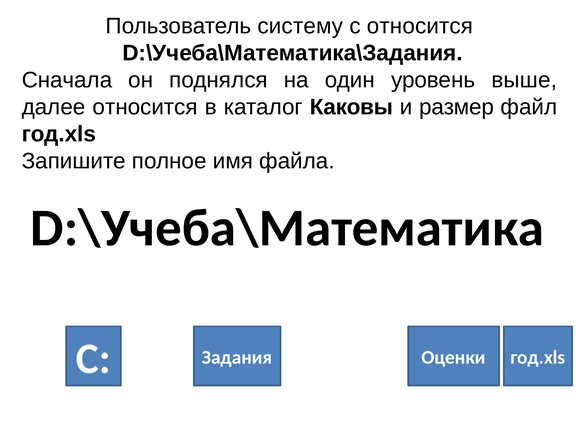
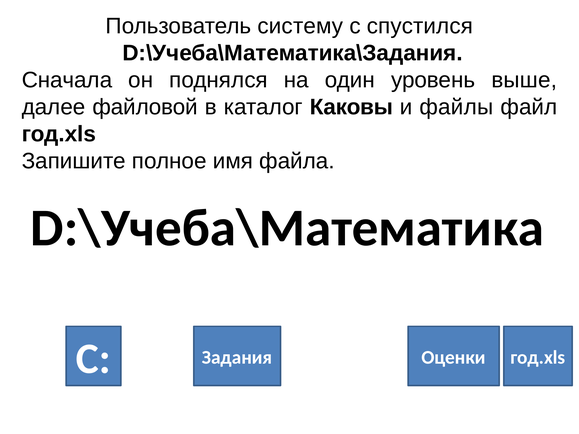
с относится: относится -> спустился
далее относится: относится -> файловой
размер: размер -> файлы
